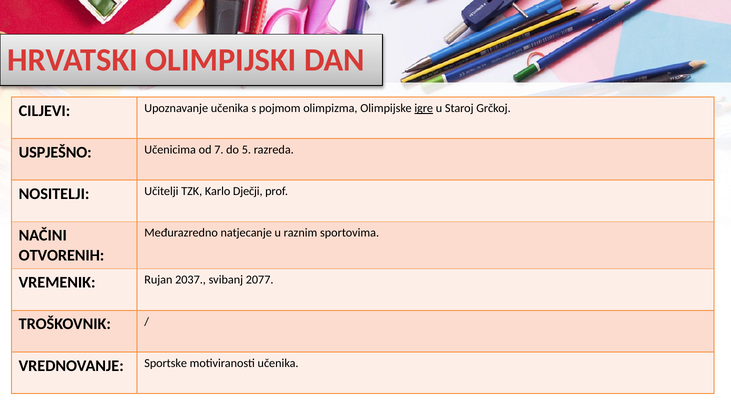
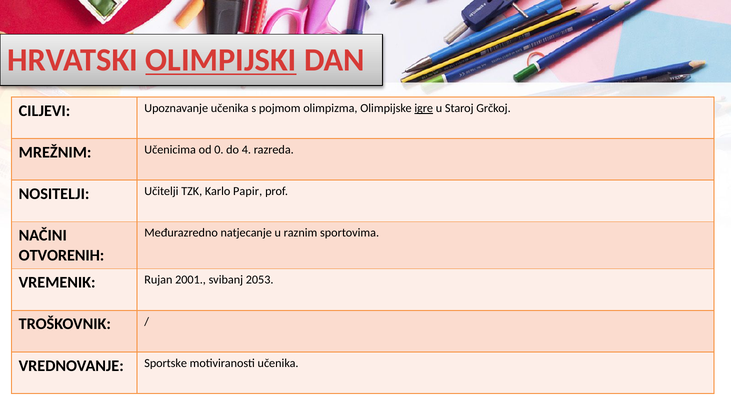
OLIMPIJSKI underline: none -> present
USPJEŠNO: USPJEŠNO -> MREŽNIM
7: 7 -> 0
5: 5 -> 4
Dječji: Dječji -> Papir
2037: 2037 -> 2001
2077: 2077 -> 2053
